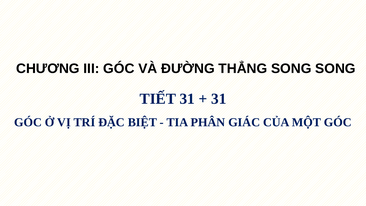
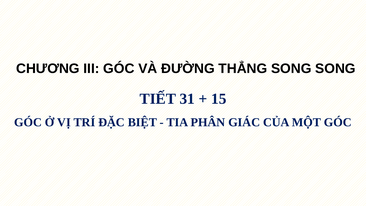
31 at (219, 99): 31 -> 15
